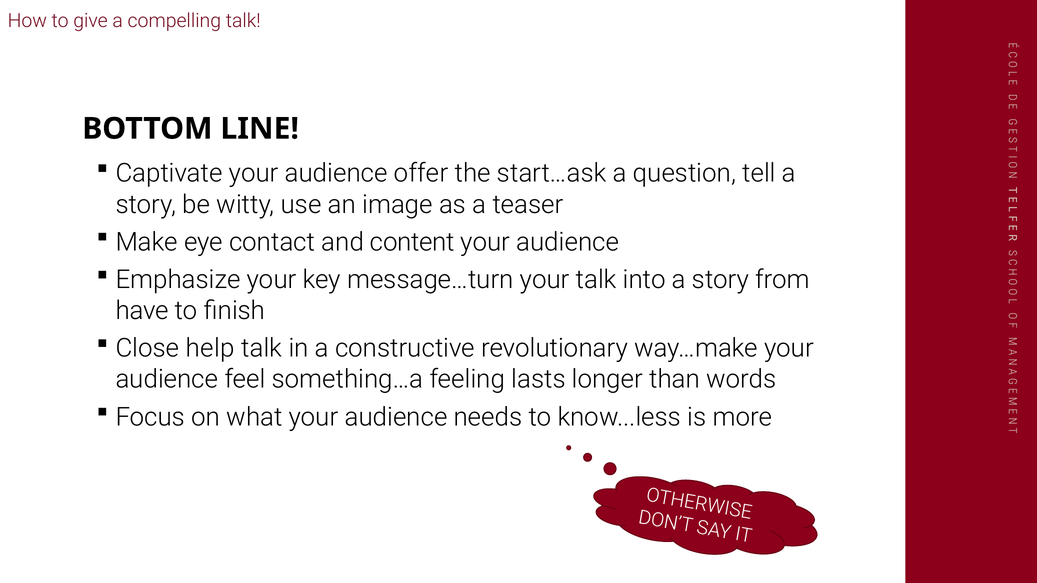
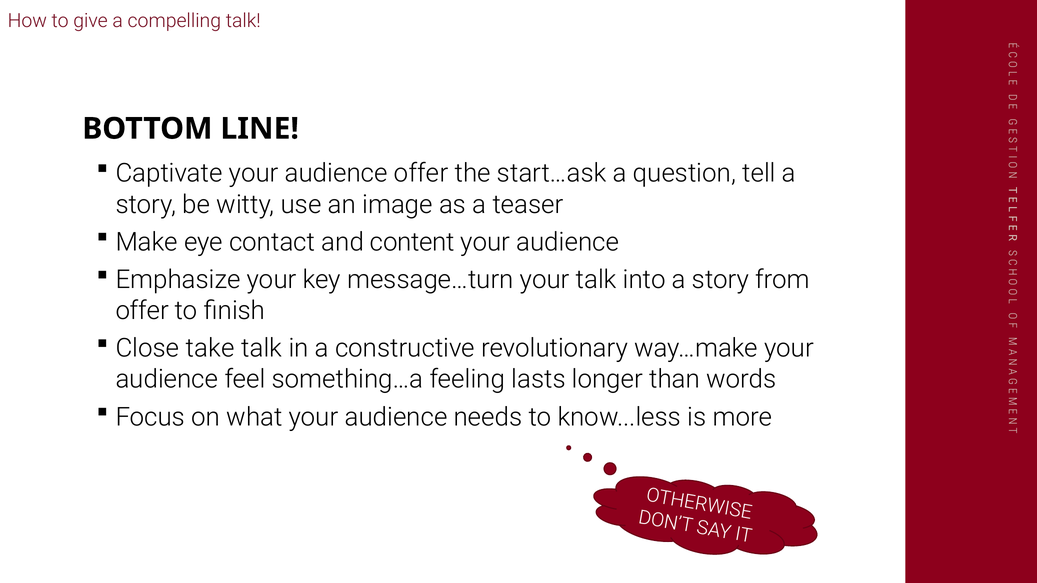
have at (142, 311): have -> offer
help: help -> take
